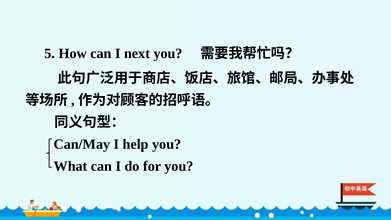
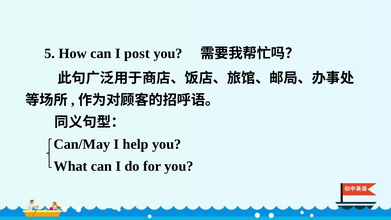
next: next -> post
